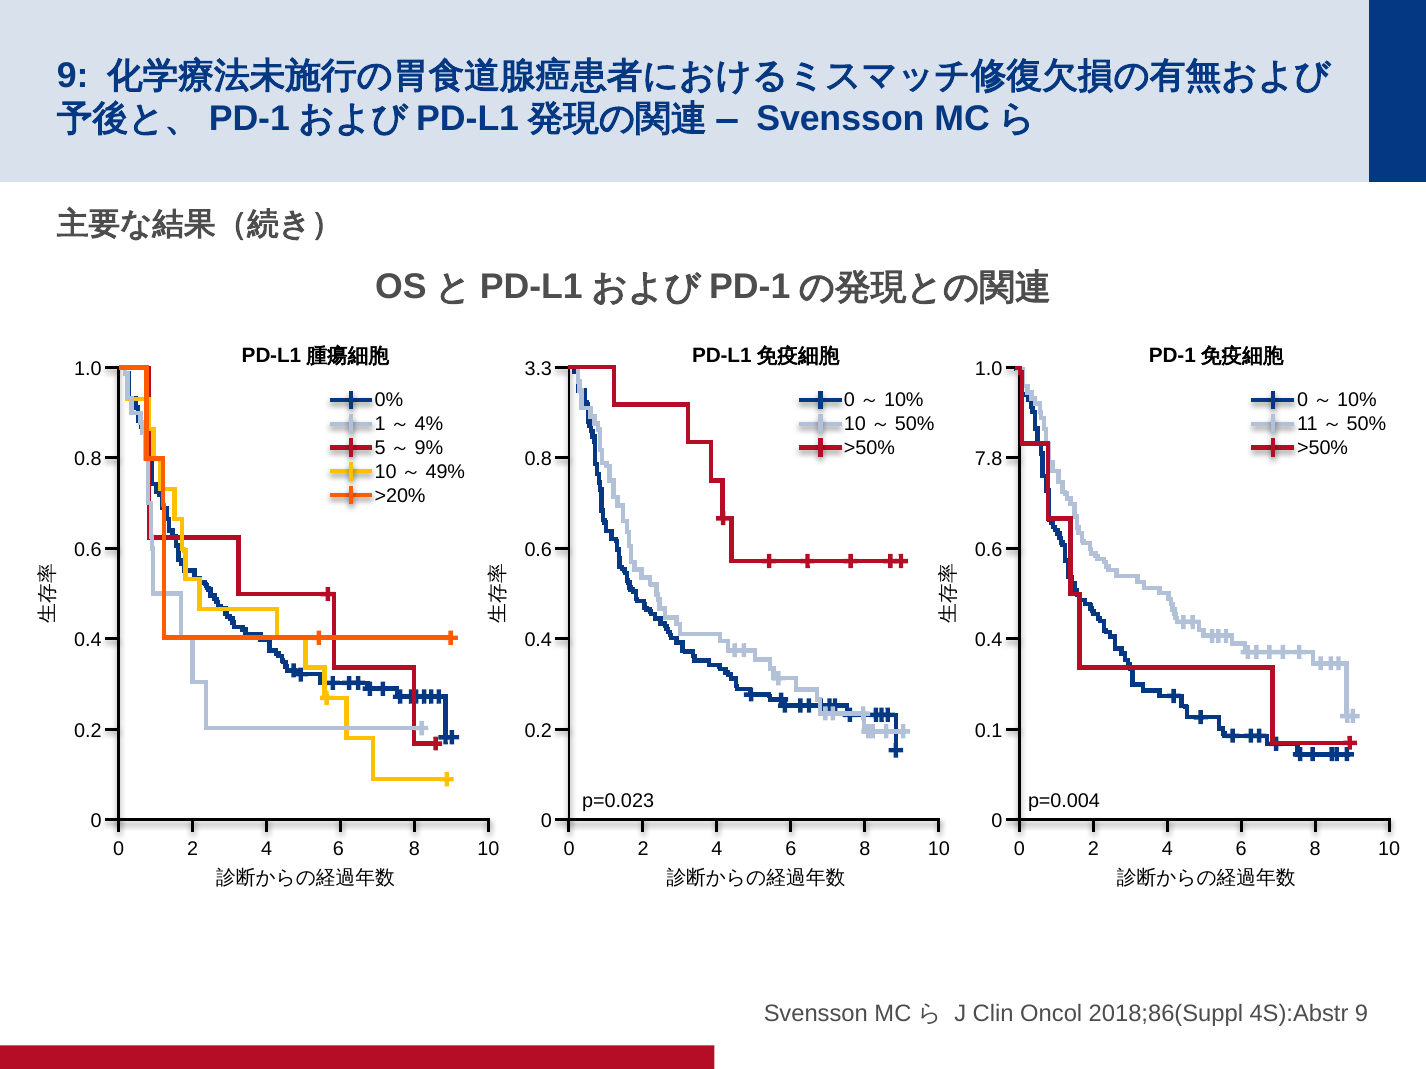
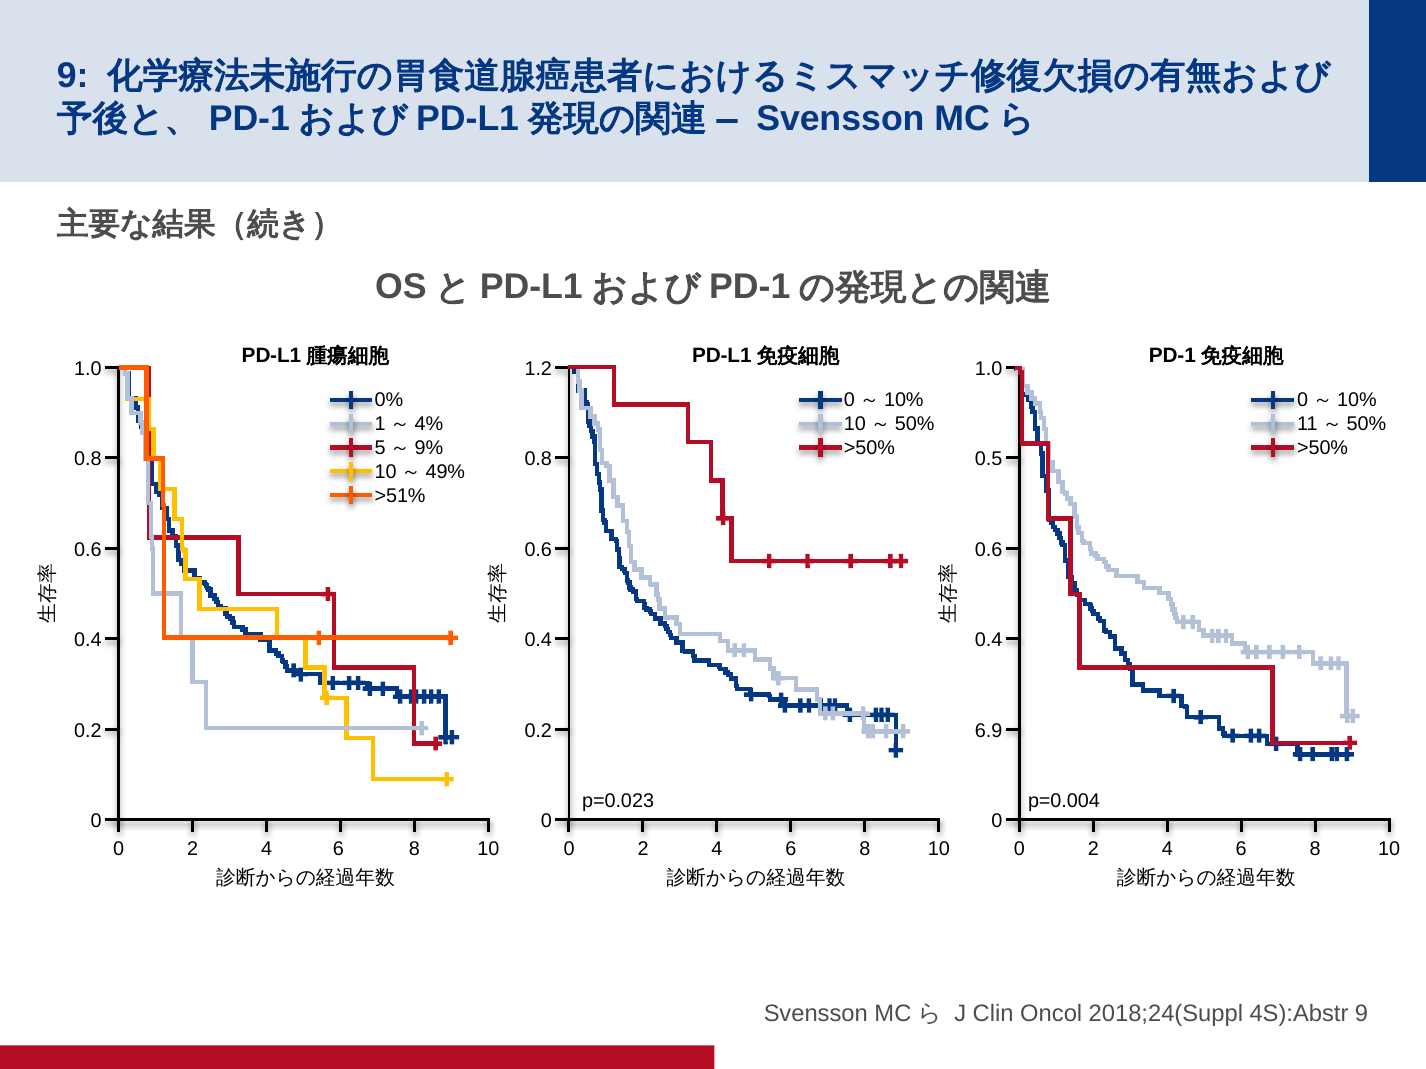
3.3: 3.3 -> 1.2
7.8: 7.8 -> 0.5
>20%: >20% -> >51%
0.1: 0.1 -> 6.9
2018;86(Suppl: 2018;86(Suppl -> 2018;24(Suppl
